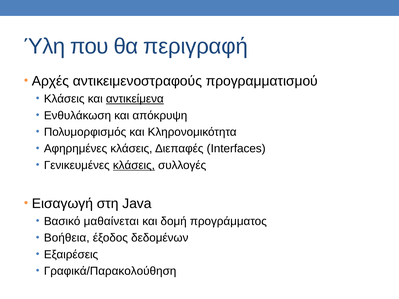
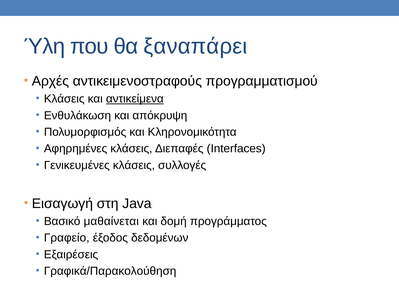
περιγραφή: περιγραφή -> ξαναπάρει
κλάσεις at (134, 165) underline: present -> none
Βοήθεια: Βοήθεια -> Γραφείο
